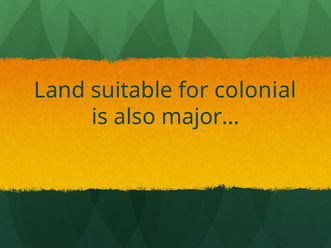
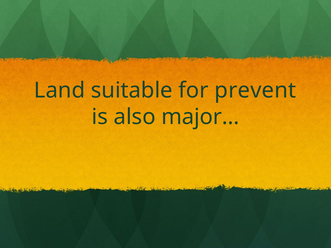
colonial: colonial -> prevent
